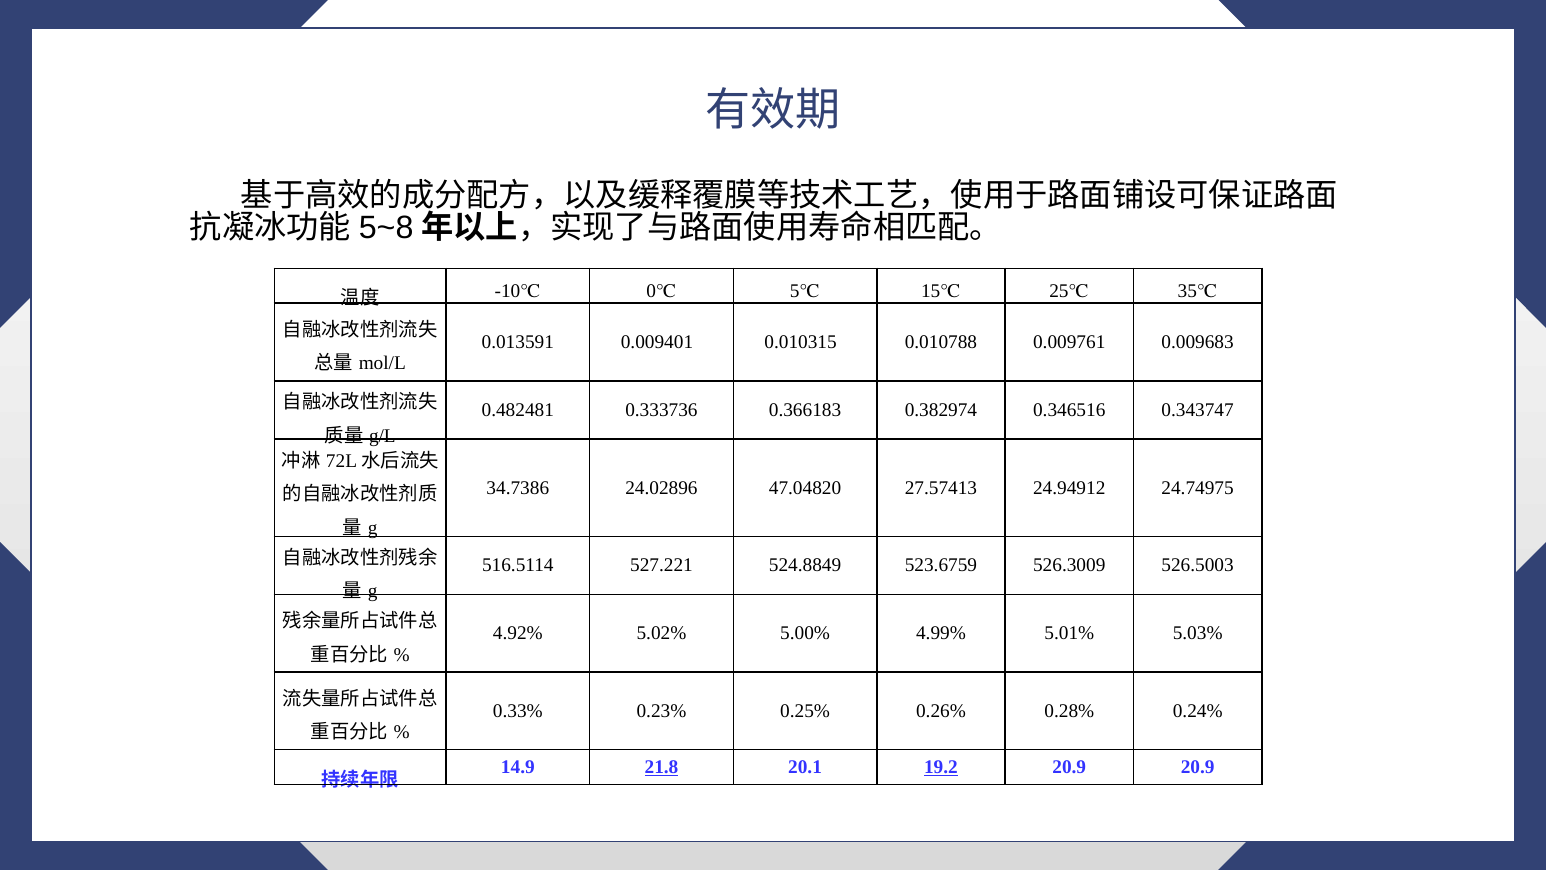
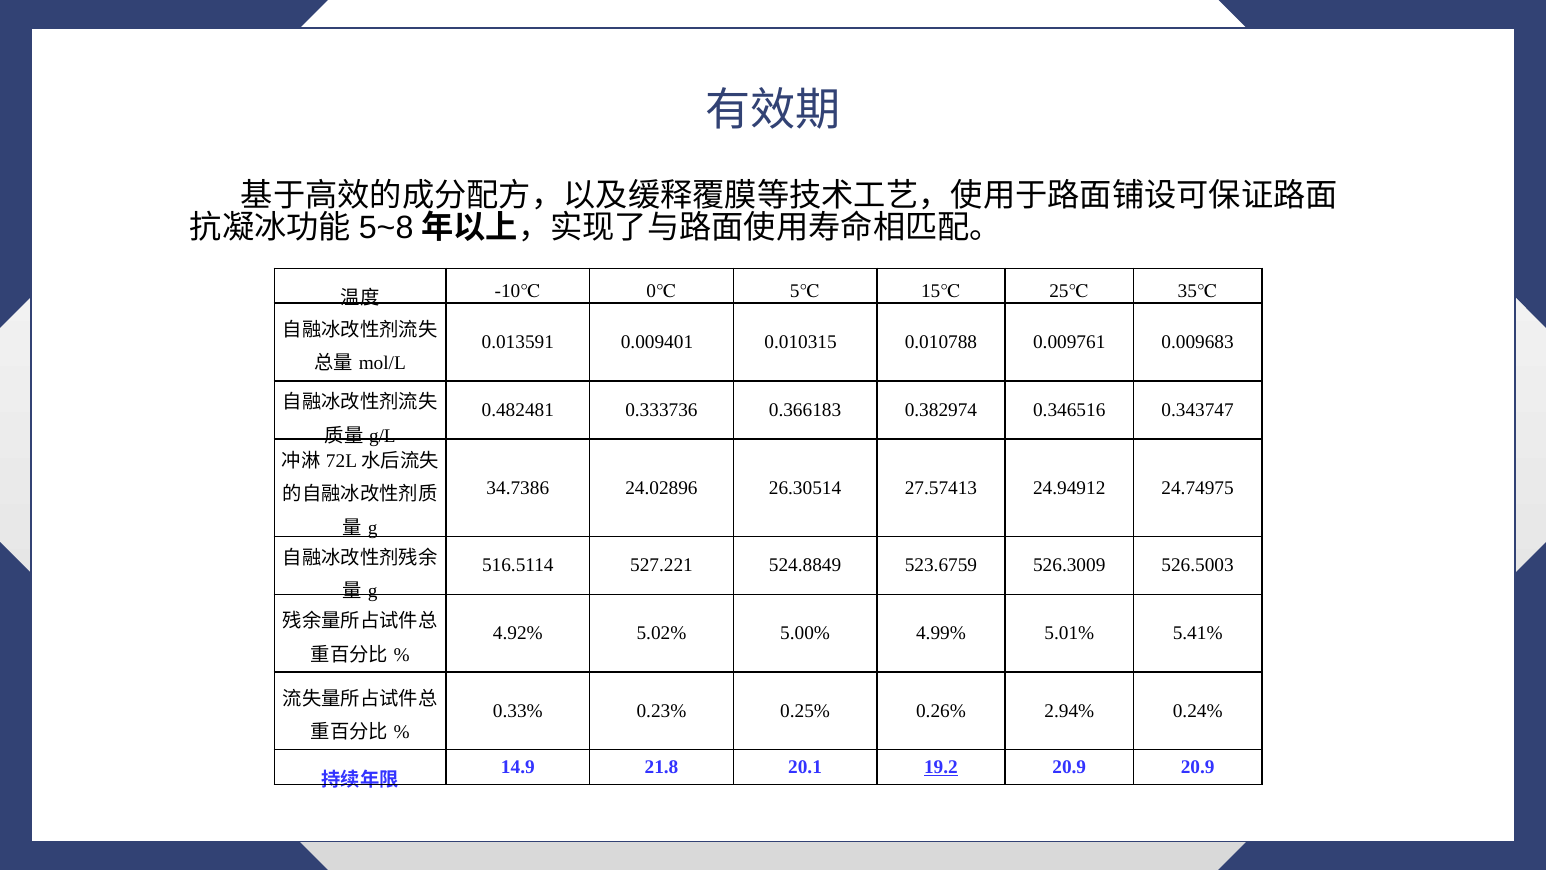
47.04820: 47.04820 -> 26.30514
5.03%: 5.03% -> 5.41%
0.28%: 0.28% -> 2.94%
21.8 underline: present -> none
